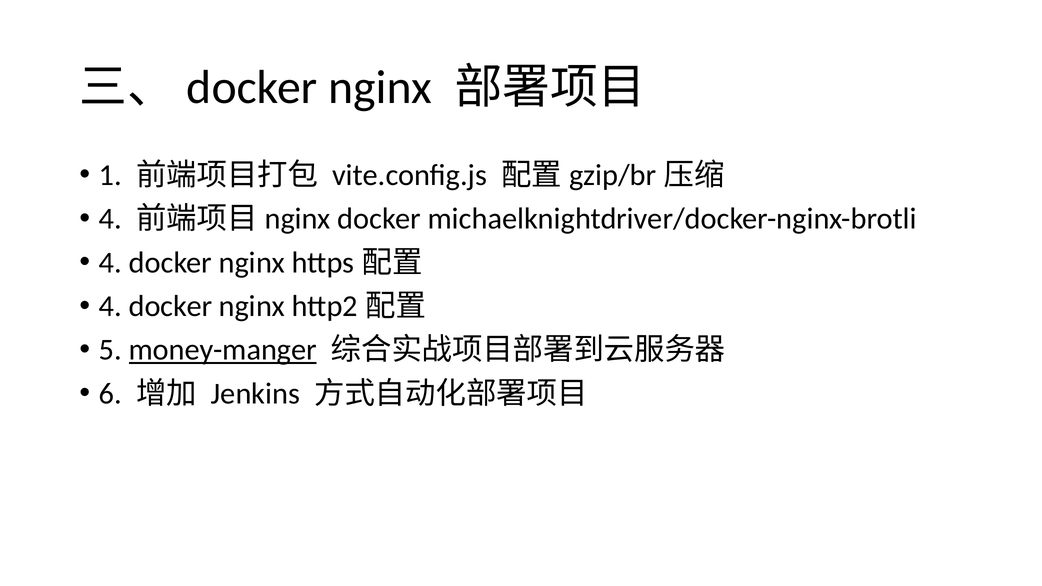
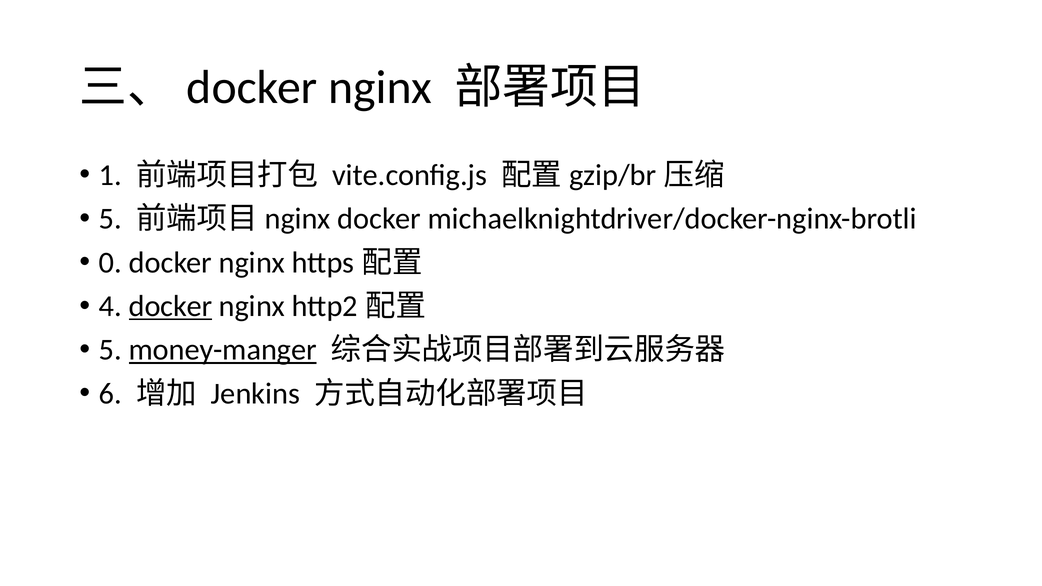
4 at (111, 219): 4 -> 5
4 at (111, 263): 4 -> 0
docker at (170, 306) underline: none -> present
